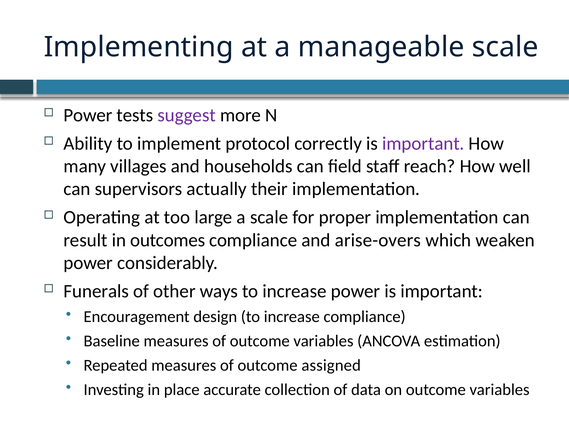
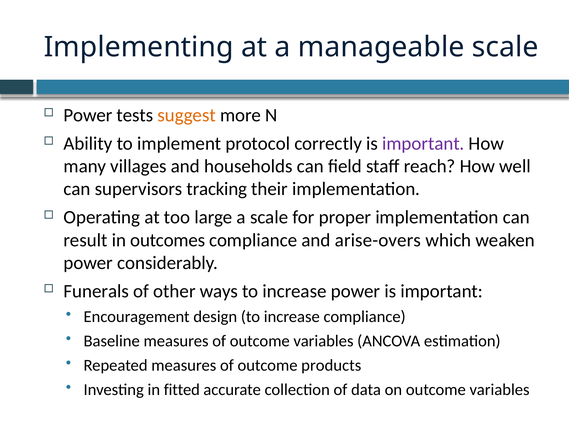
suggest colour: purple -> orange
actually: actually -> tracking
assigned: assigned -> products
place: place -> fitted
